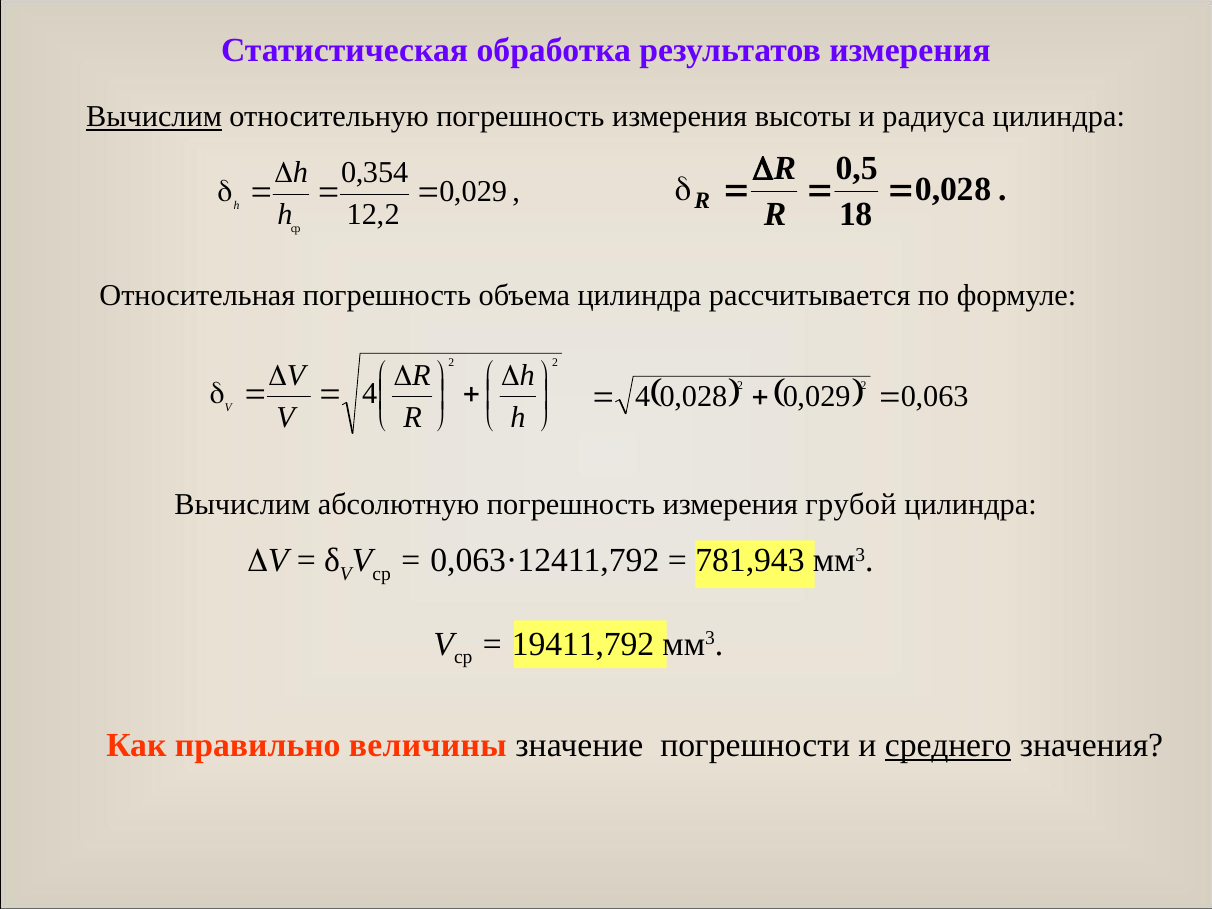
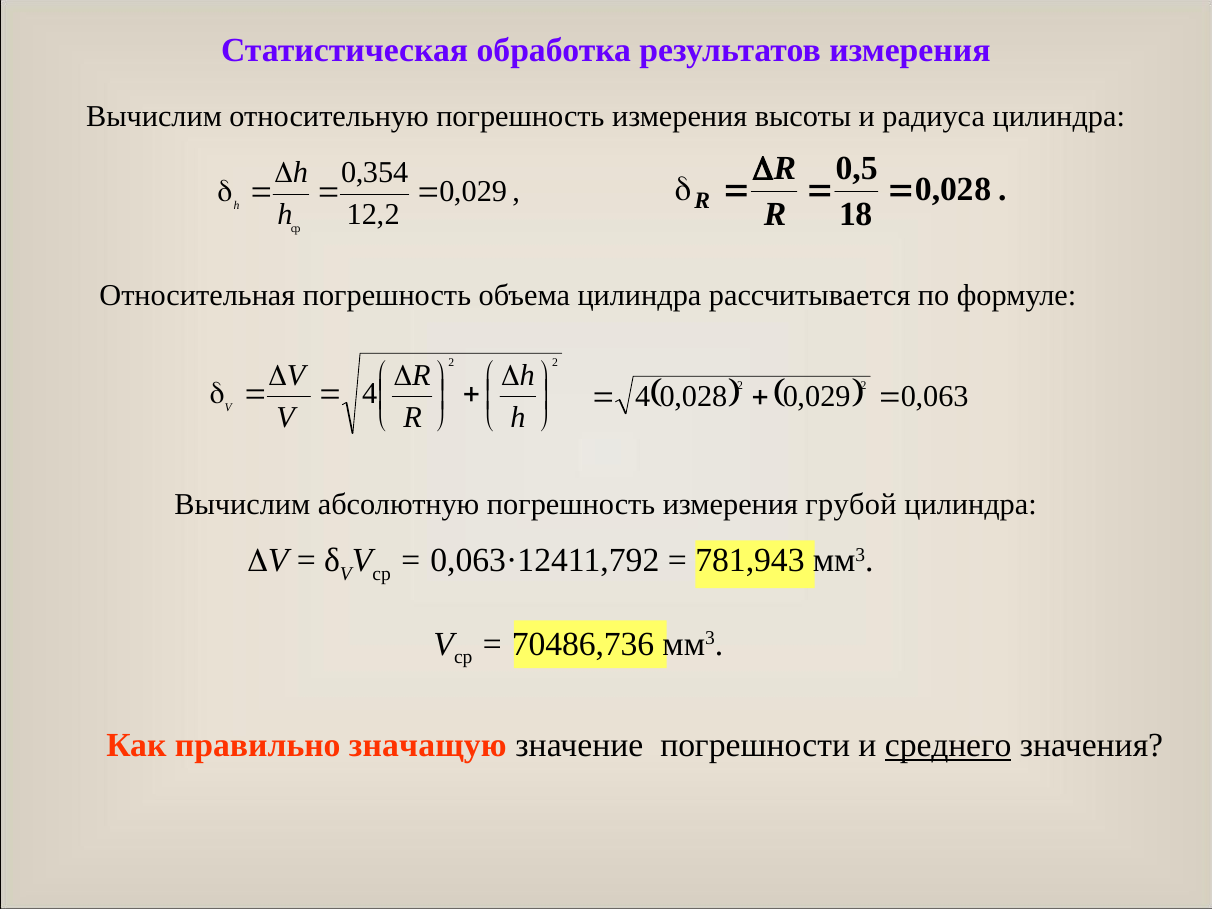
Вычислим at (154, 117) underline: present -> none
19411,792: 19411,792 -> 70486,736
величины: величины -> значащую
